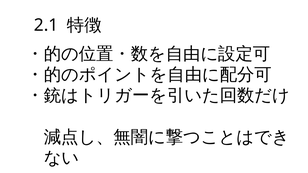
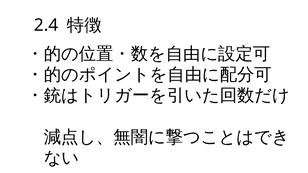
2.1: 2.1 -> 2.4
